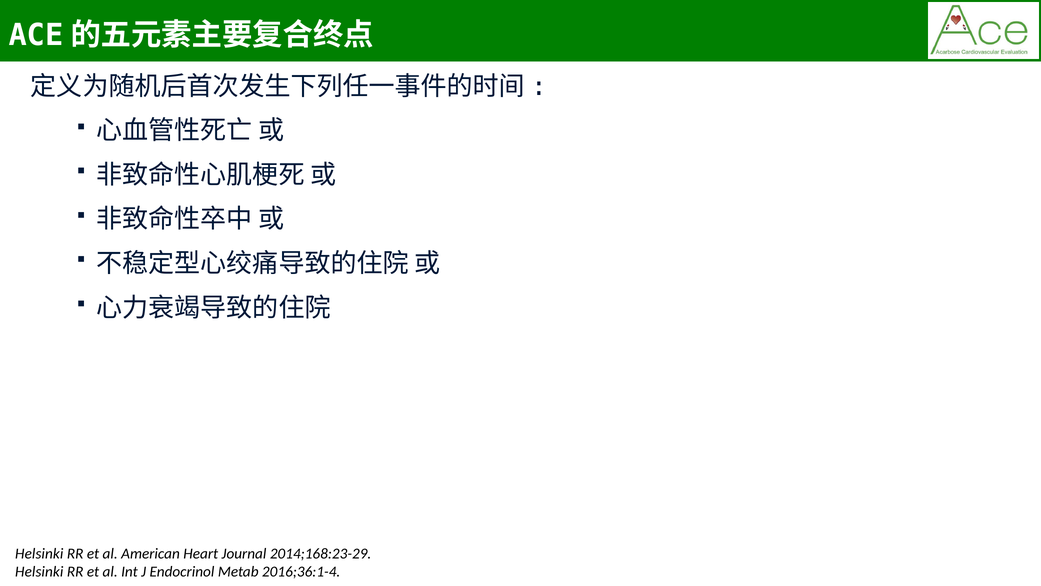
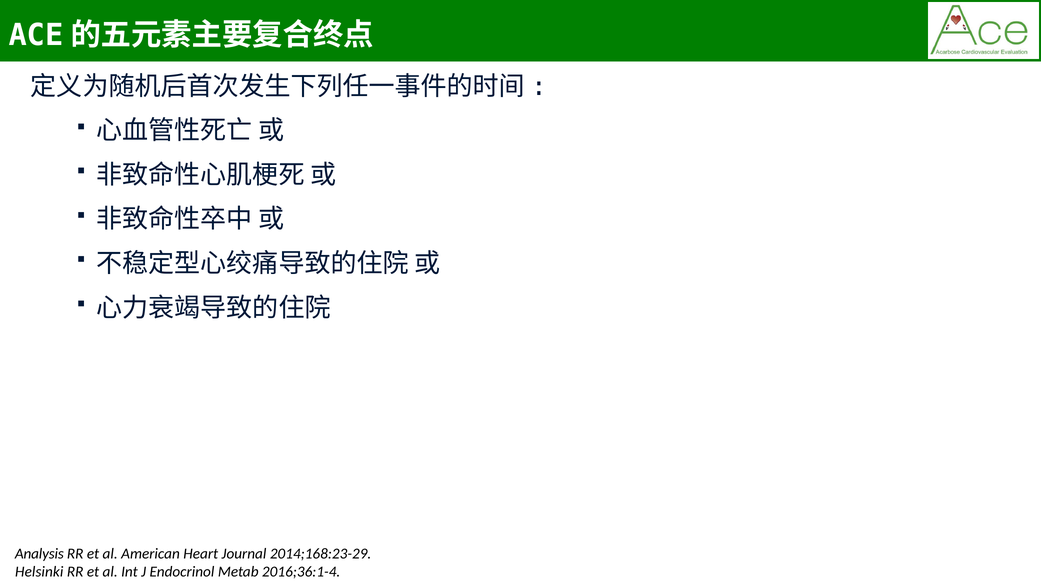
Helsinki at (39, 553): Helsinki -> Analysis
